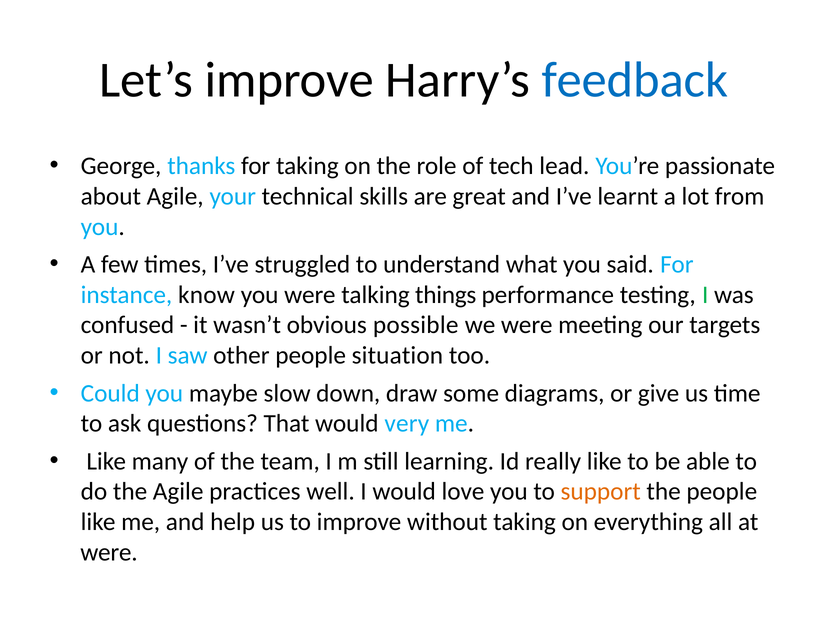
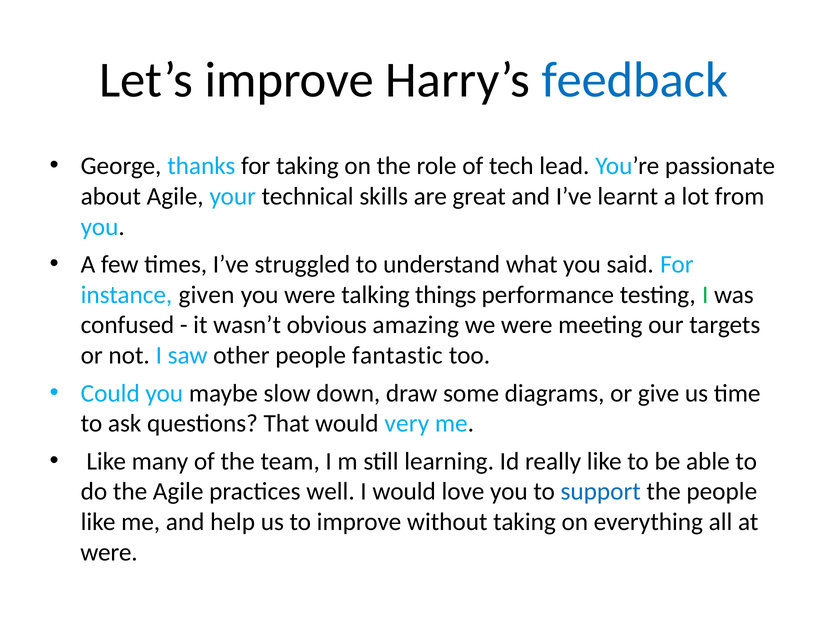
know: know -> given
possible: possible -> amazing
situation: situation -> fantastic
support colour: orange -> blue
